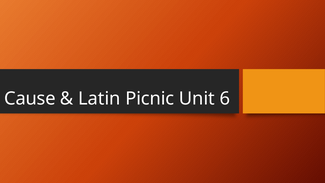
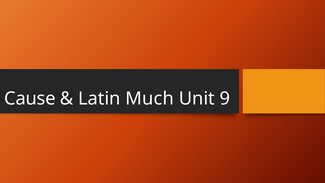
Picnic: Picnic -> Much
6: 6 -> 9
